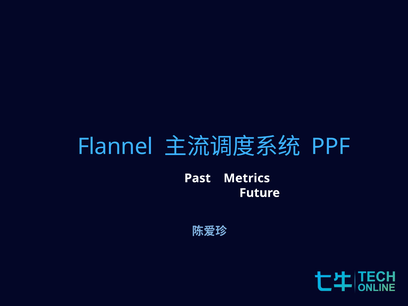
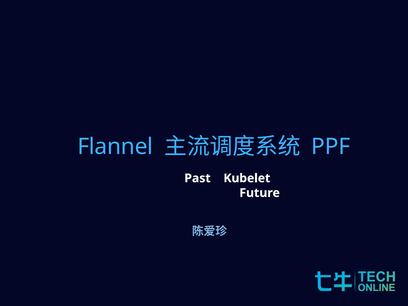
Metrics: Metrics -> Kubelet
